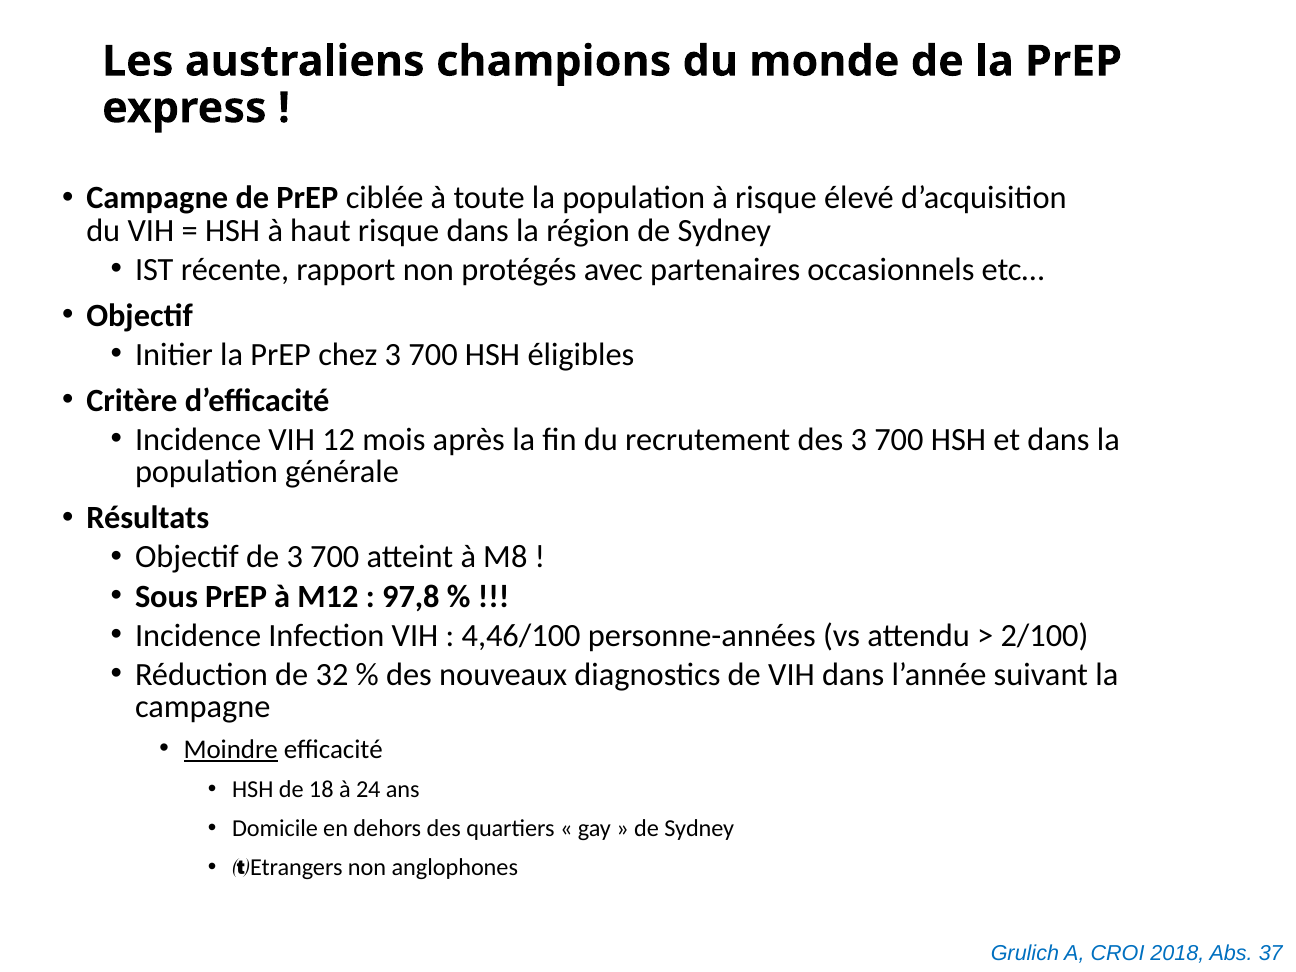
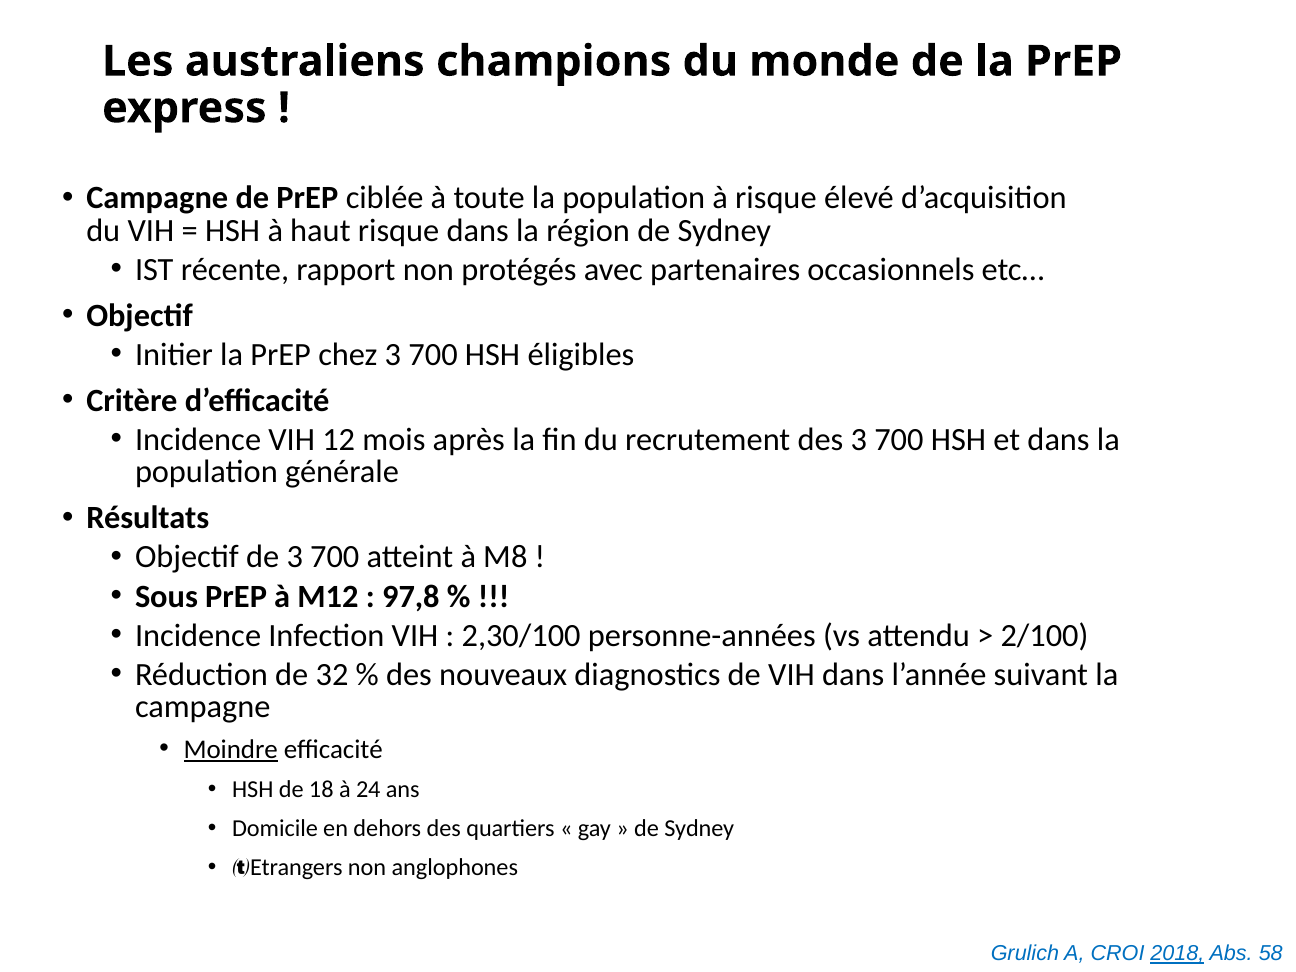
4,46/100: 4,46/100 -> 2,30/100
2018 underline: none -> present
37: 37 -> 58
